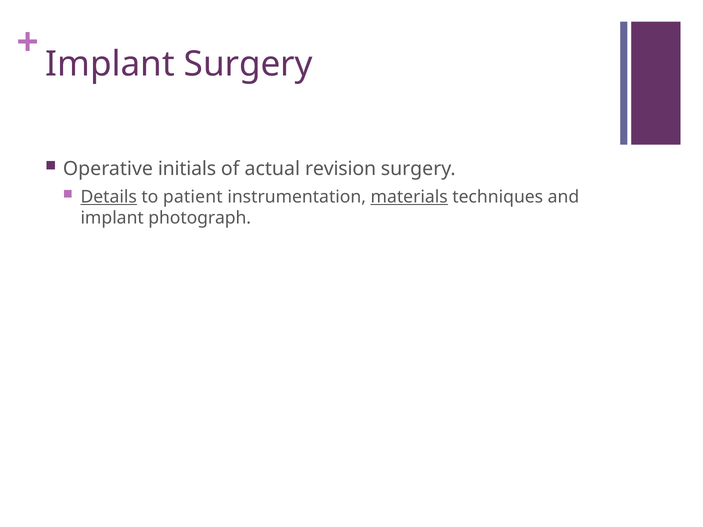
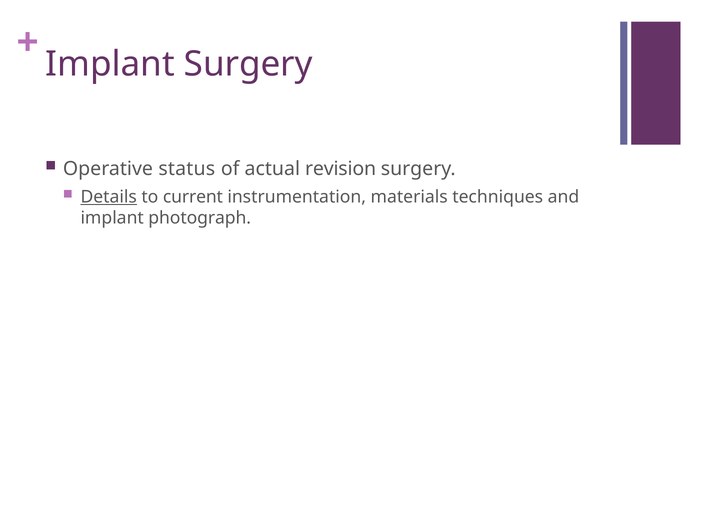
initials: initials -> status
patient: patient -> current
materials underline: present -> none
